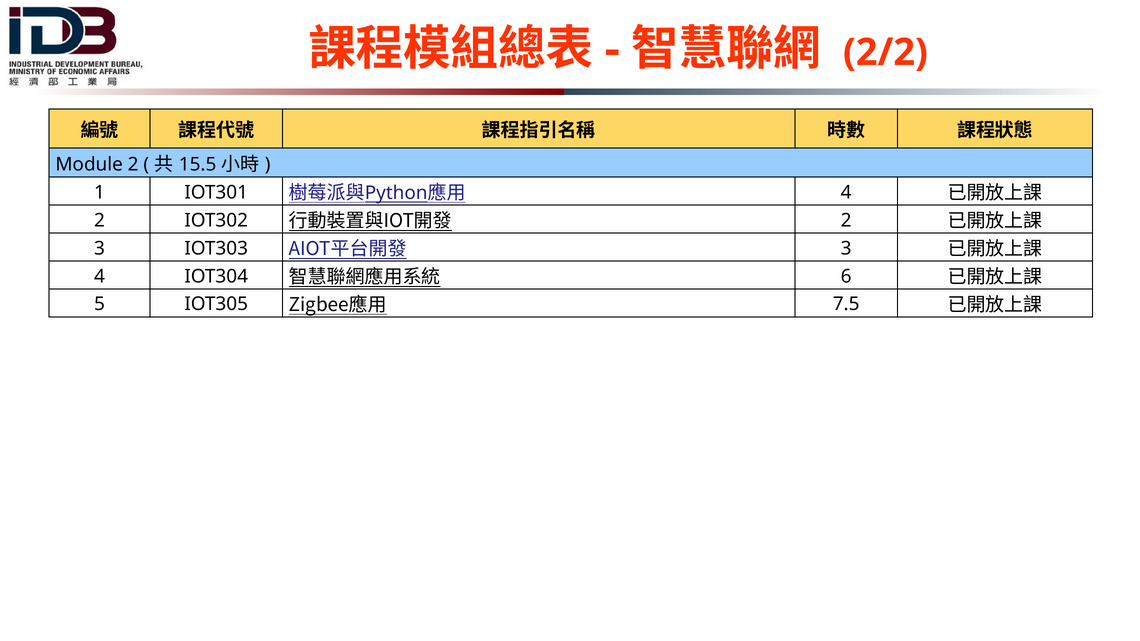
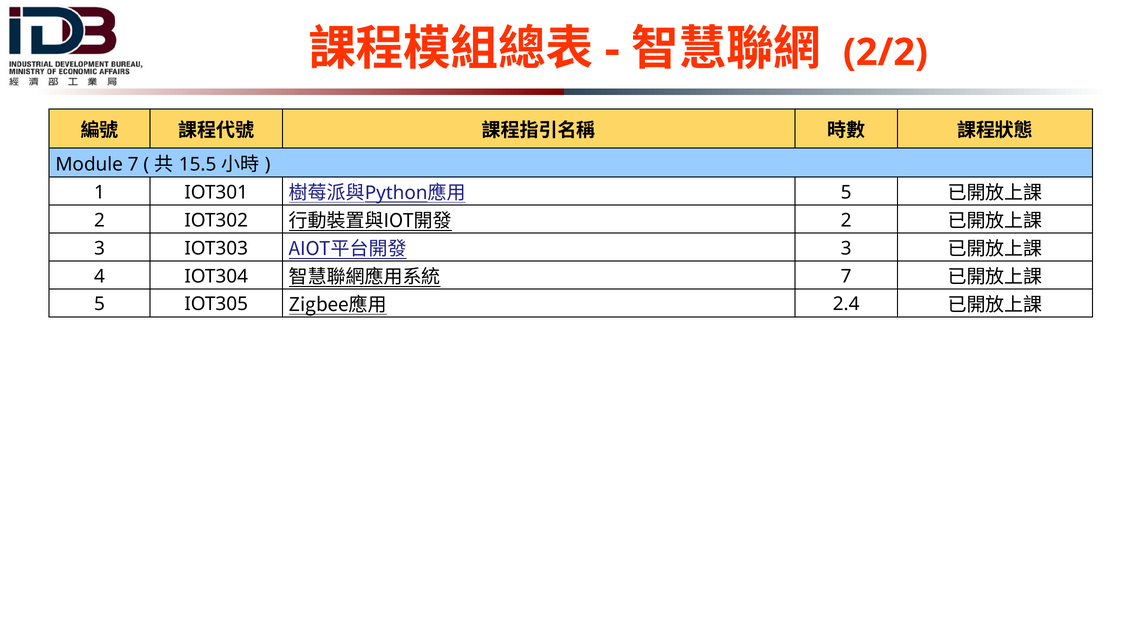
Module 2: 2 -> 7
4 at (846, 192): 4 -> 5
6 at (846, 276): 6 -> 7
7.5: 7.5 -> 2.4
